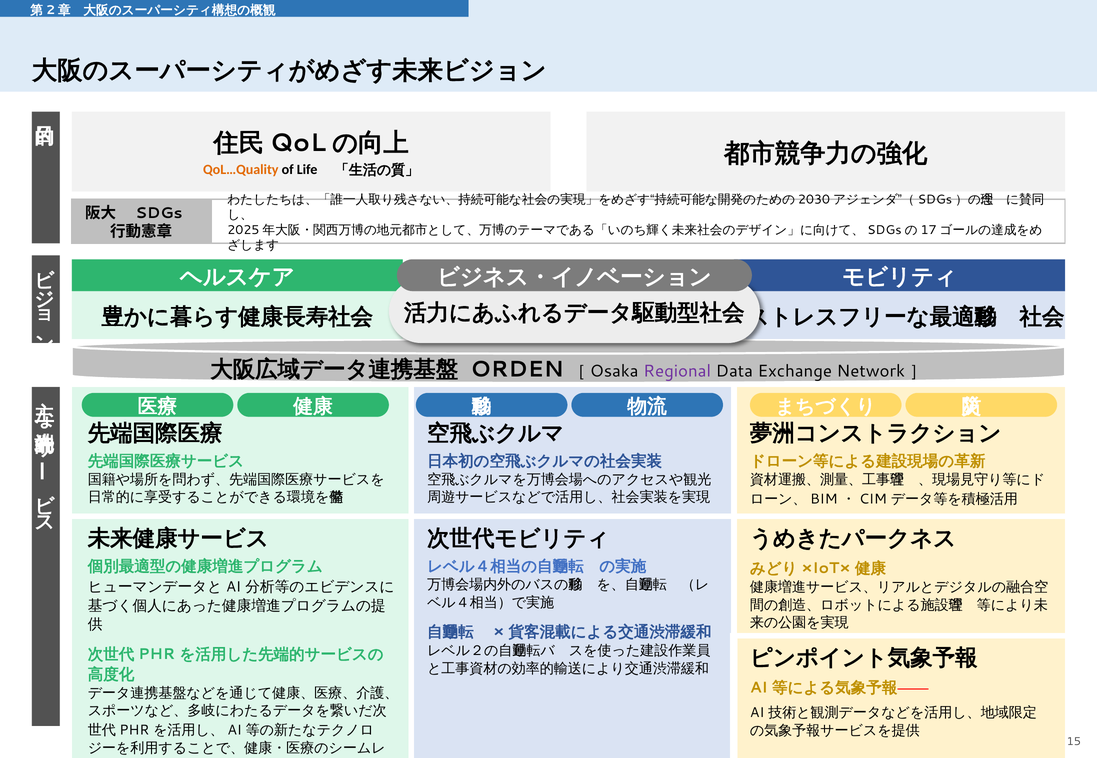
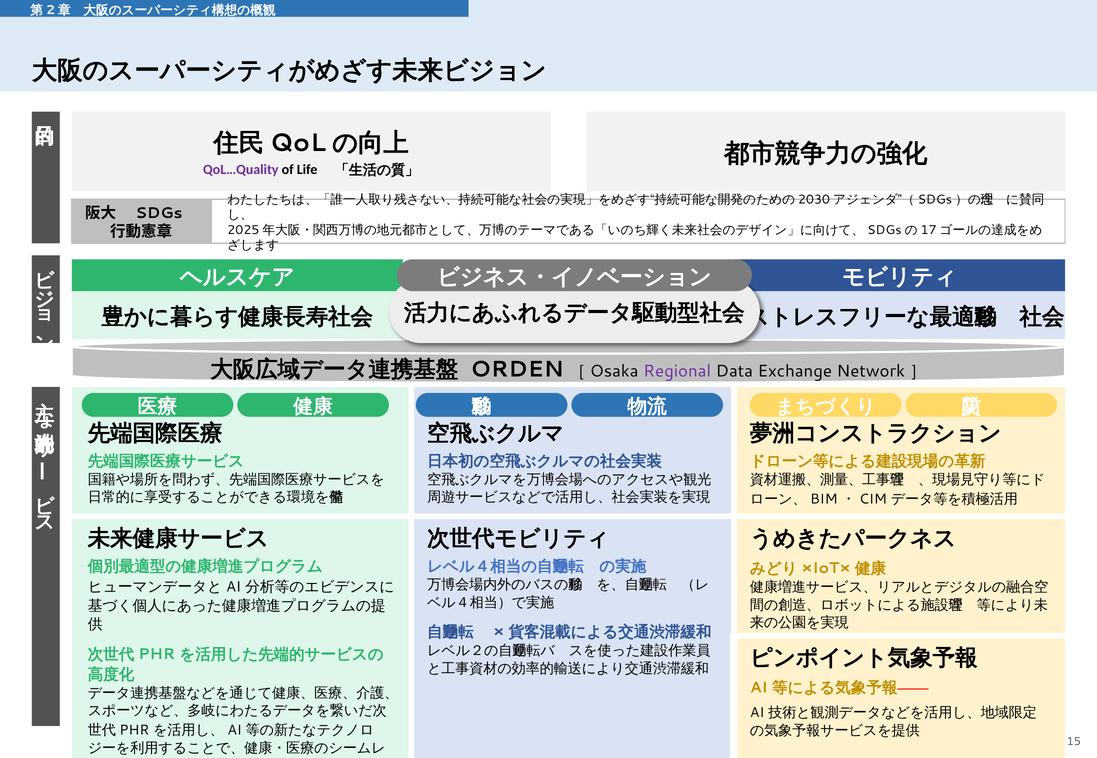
QoL…Quality colour: orange -> purple
